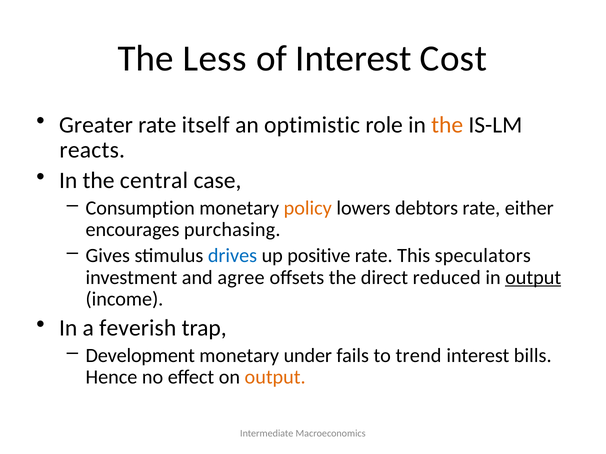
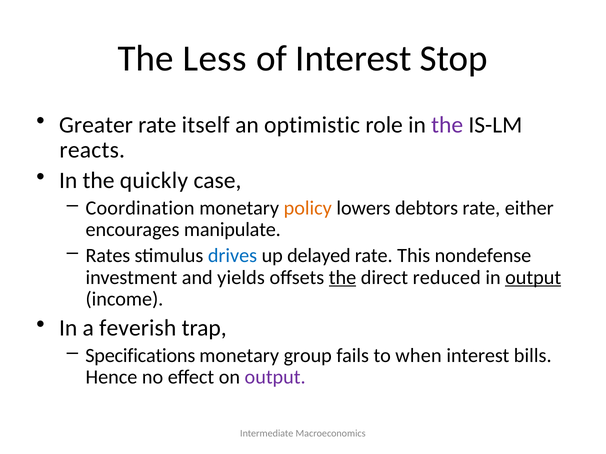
Cost: Cost -> Stop
the at (447, 125) colour: orange -> purple
central: central -> quickly
Consumption: Consumption -> Coordination
purchasing: purchasing -> manipulate
Gives: Gives -> Rates
positive: positive -> delayed
speculators: speculators -> nondefense
agree: agree -> yields
the at (343, 278) underline: none -> present
Development: Development -> Specifications
under: under -> group
trend: trend -> when
output at (275, 378) colour: orange -> purple
